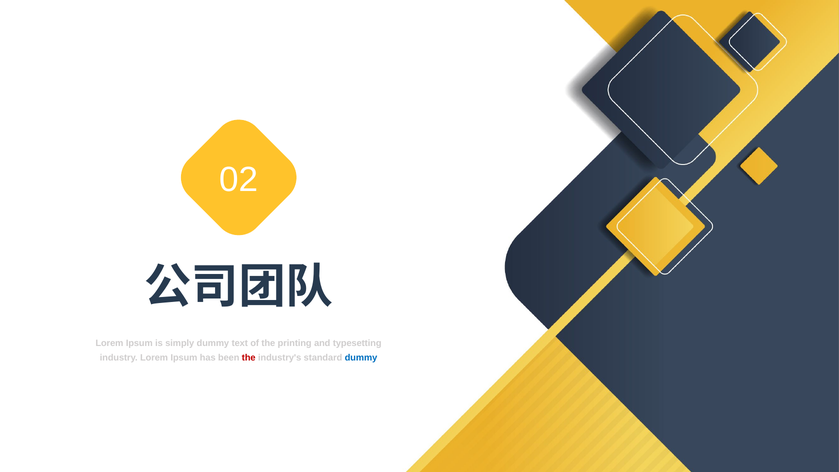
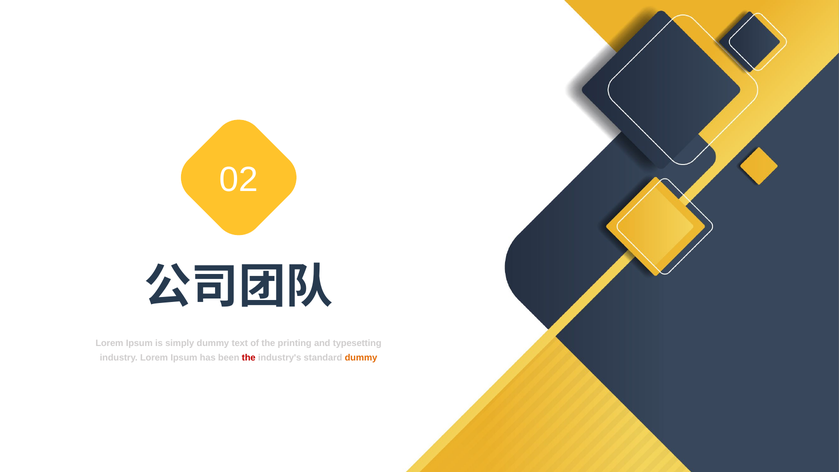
dummy at (361, 357) colour: blue -> orange
